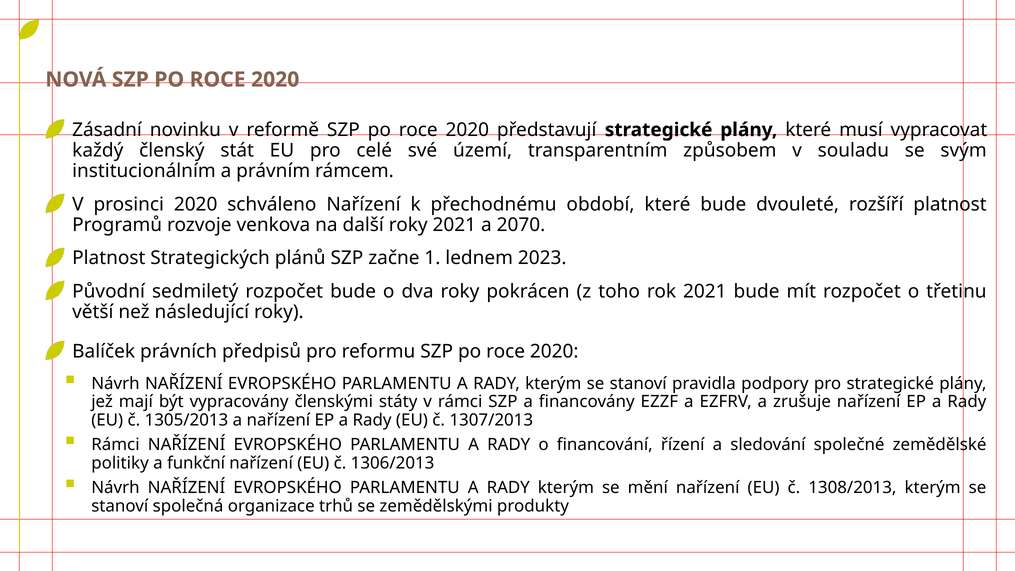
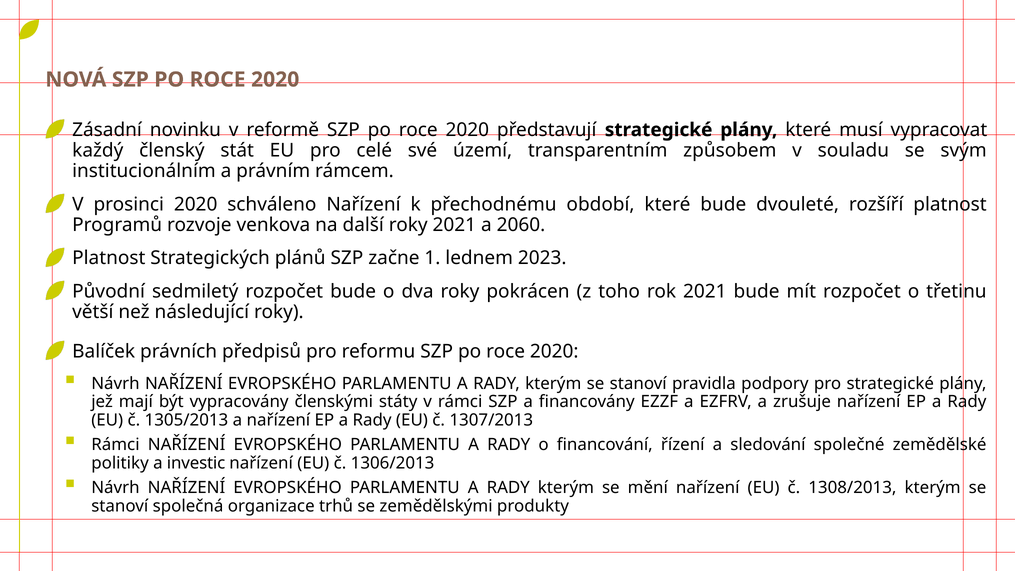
2070: 2070 -> 2060
funkční: funkční -> investic
